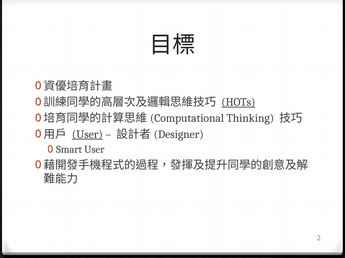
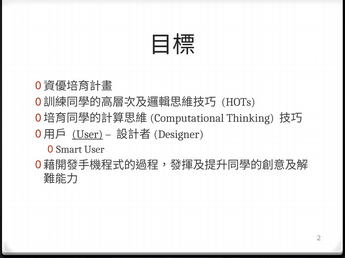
HOTs underline: present -> none
